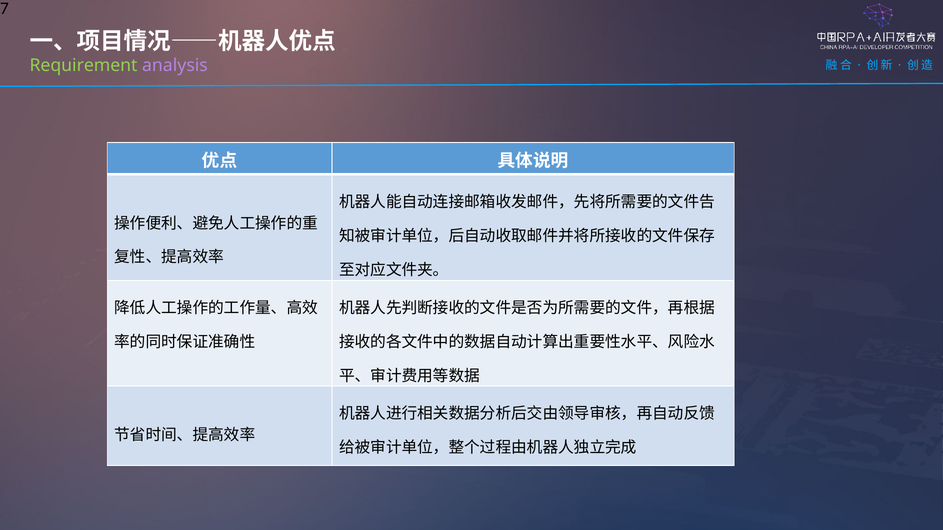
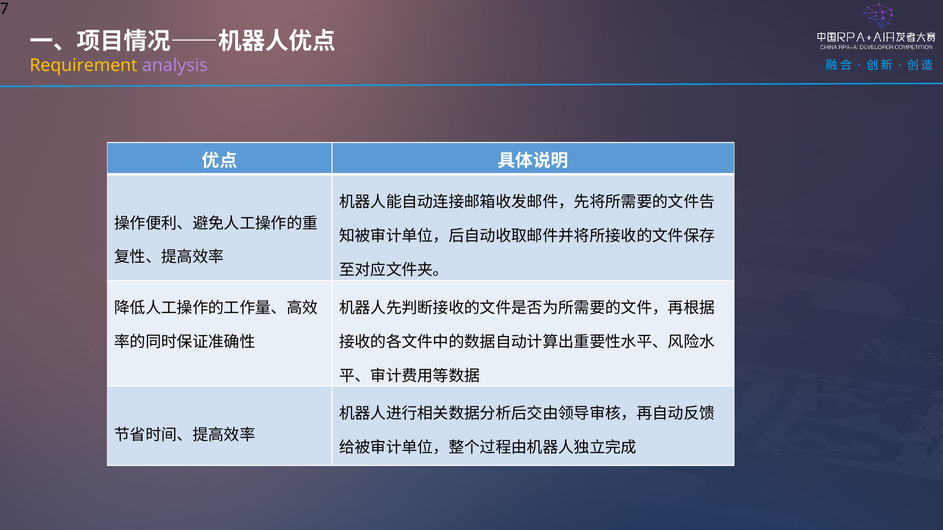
Requirement colour: light green -> yellow
